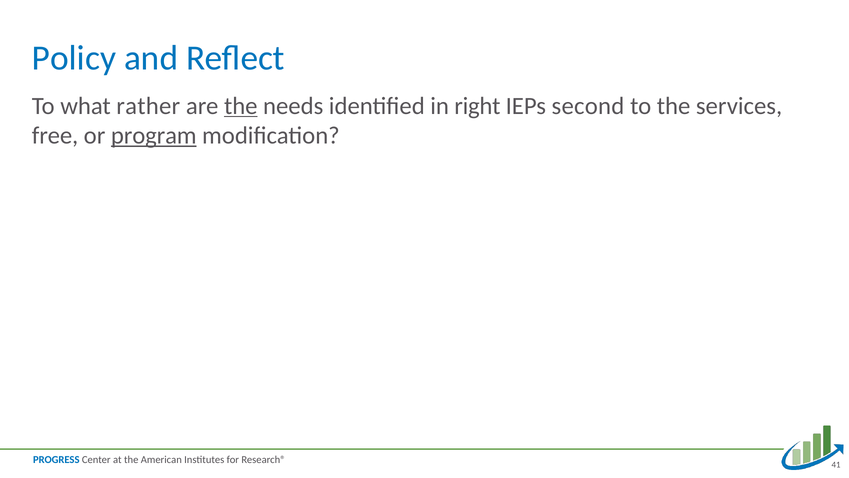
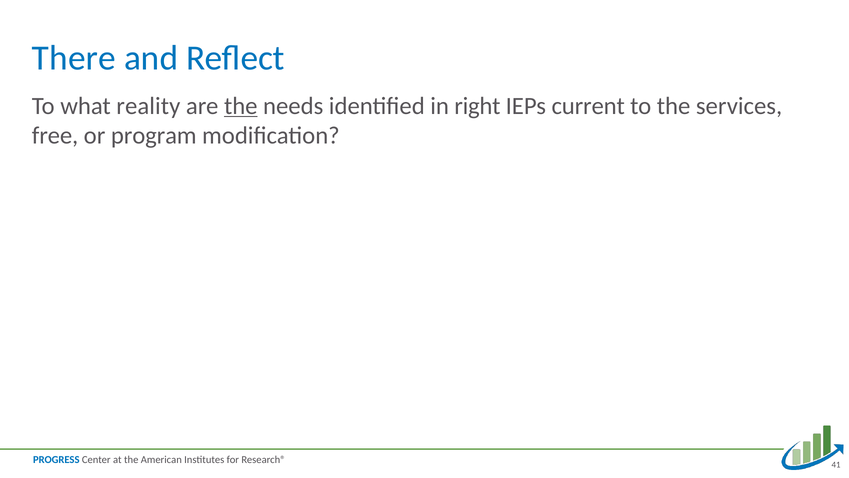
Policy: Policy -> There
rather: rather -> reality
second: second -> current
program underline: present -> none
